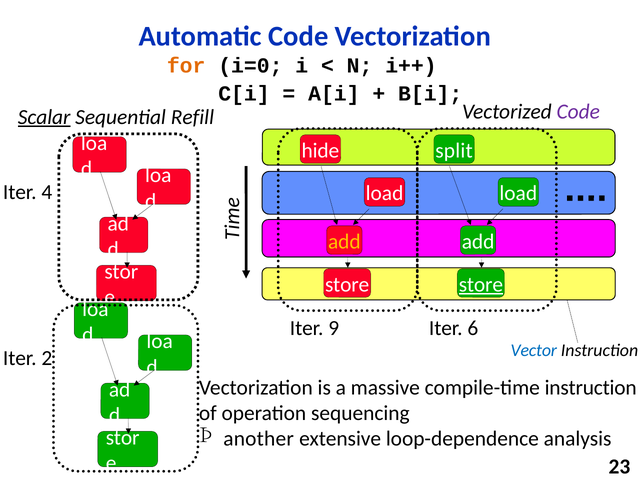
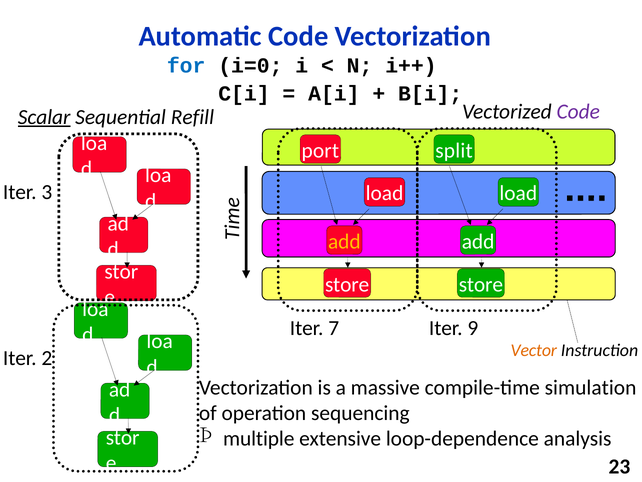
for colour: orange -> blue
hide: hide -> port
4: 4 -> 3
store at (481, 284) underline: present -> none
9: 9 -> 7
6: 6 -> 9
Vector colour: blue -> orange
compile-time instruction: instruction -> simulation
another: another -> multiple
